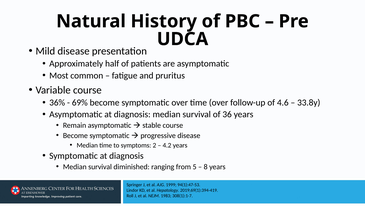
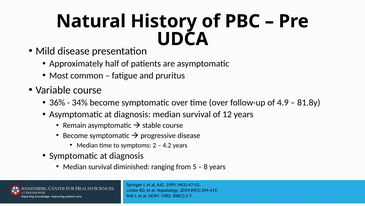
69%: 69% -> 34%
4.6: 4.6 -> 4.9
33.8y: 33.8y -> 81.8y
36: 36 -> 12
